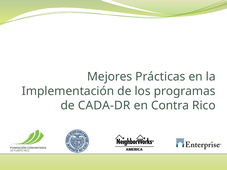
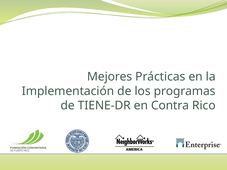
CADA-DR: CADA-DR -> TIENE-DR
